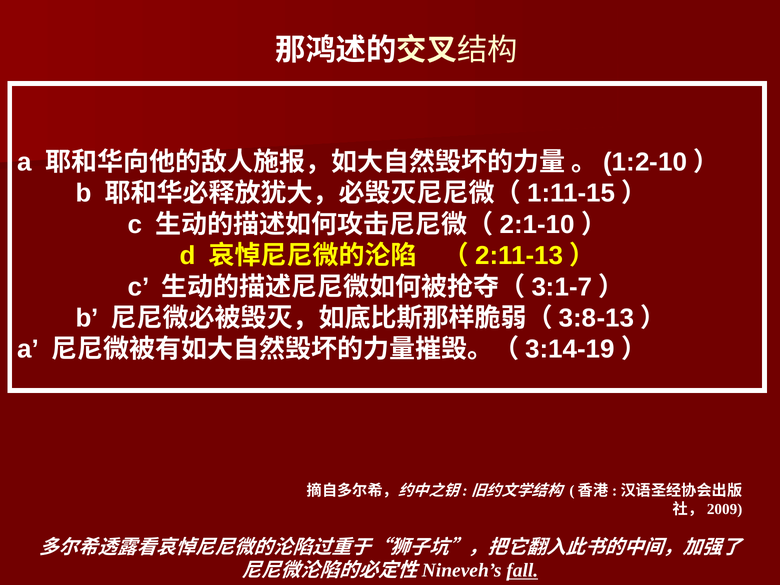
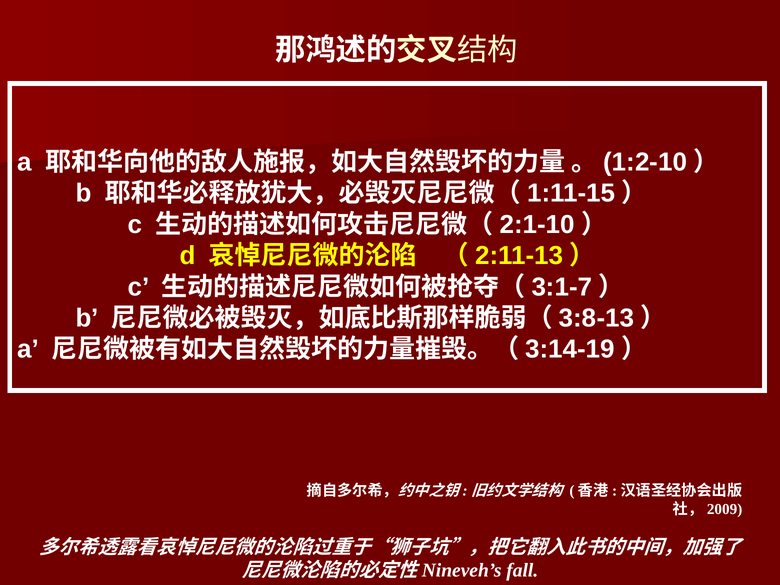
fall underline: present -> none
